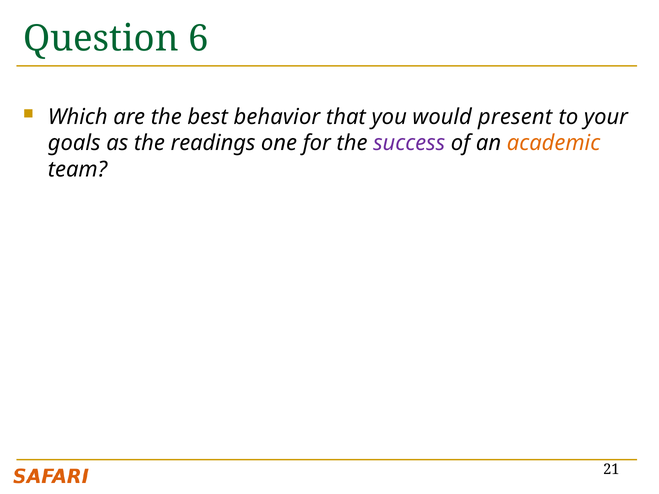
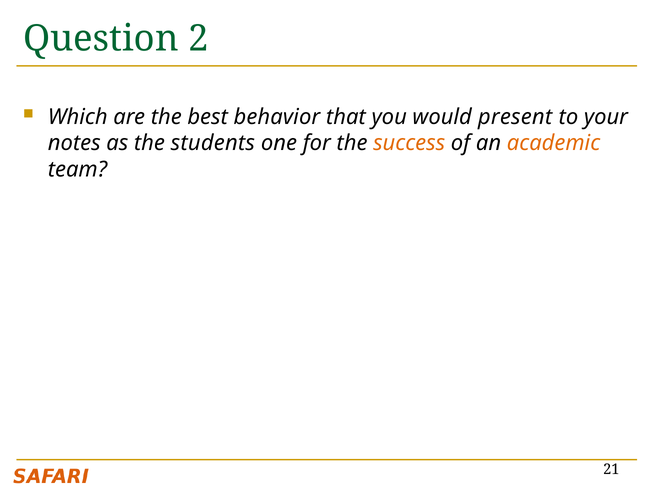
6: 6 -> 2
goals: goals -> notes
readings: readings -> students
success colour: purple -> orange
